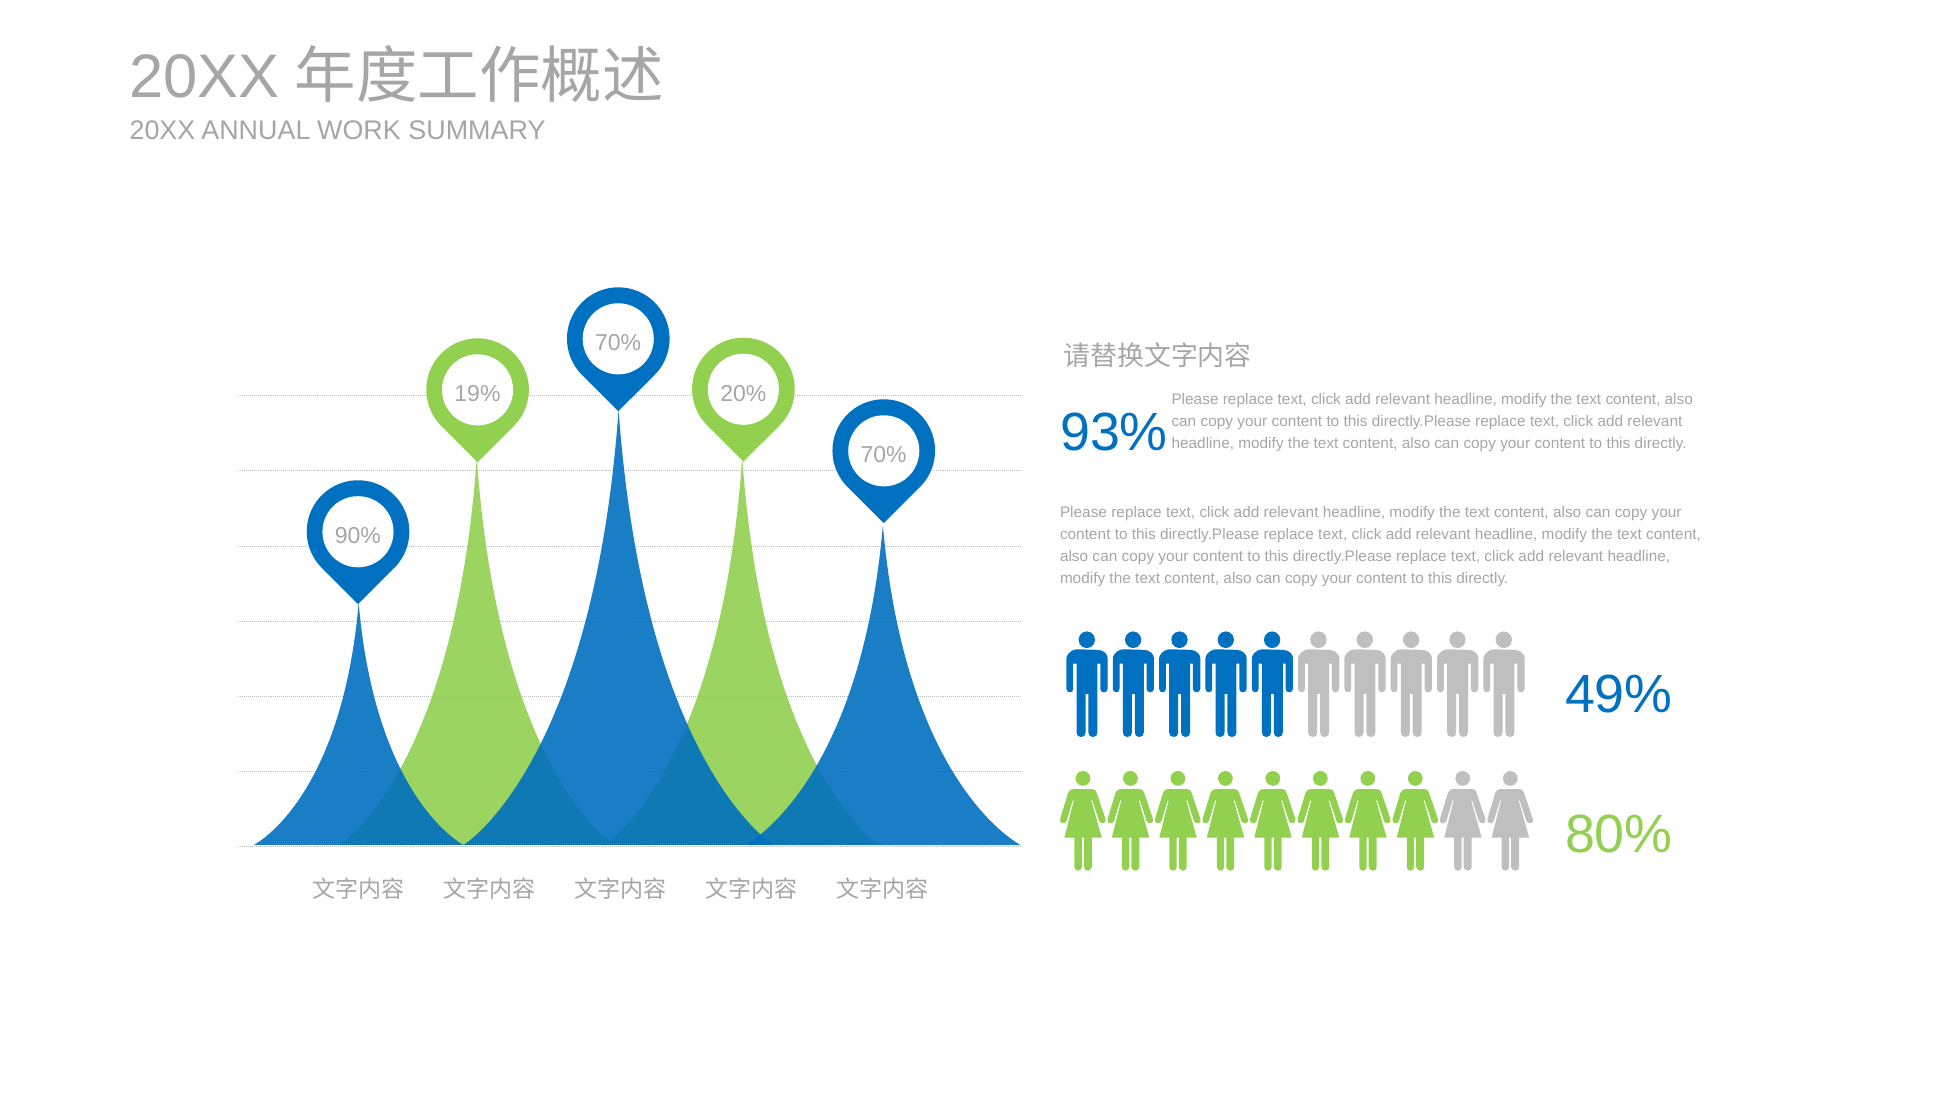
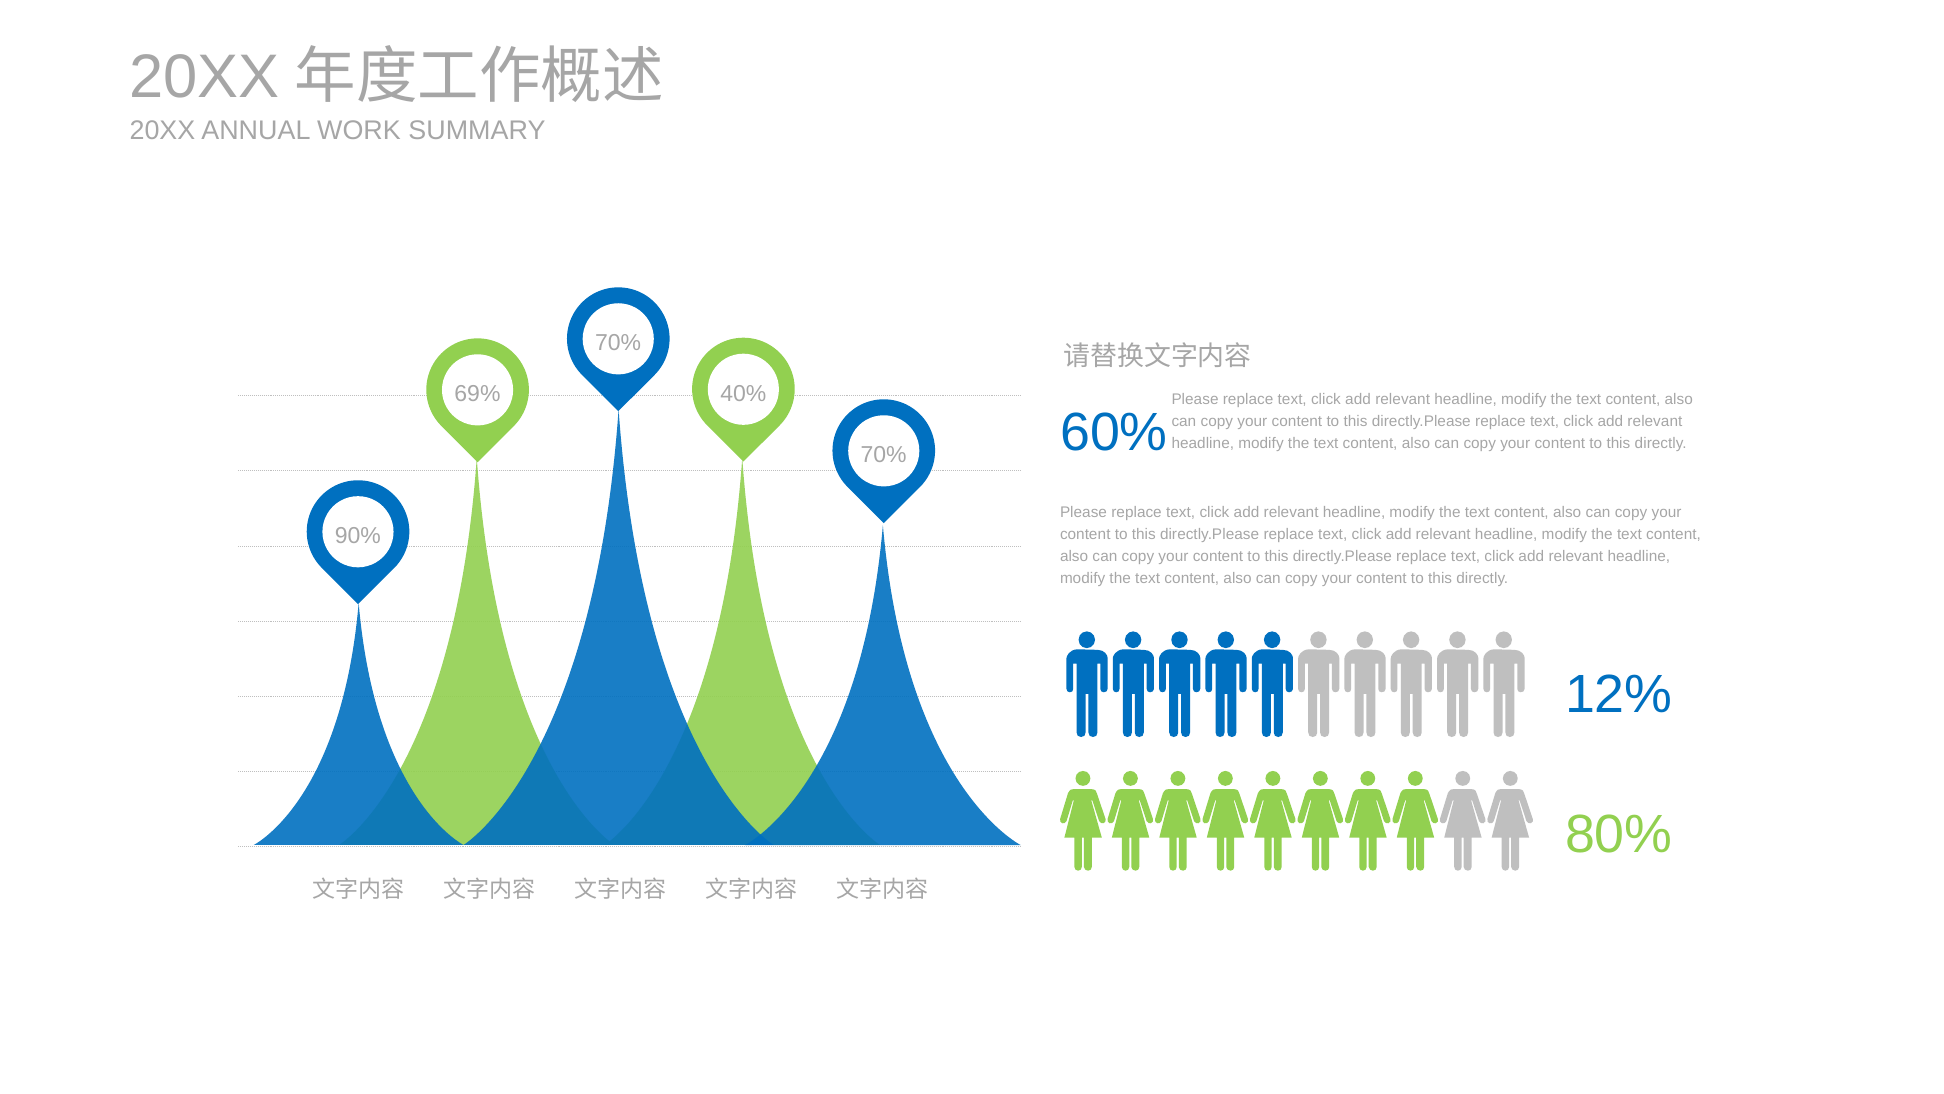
20%: 20% -> 40%
19%: 19% -> 69%
93%: 93% -> 60%
49%: 49% -> 12%
